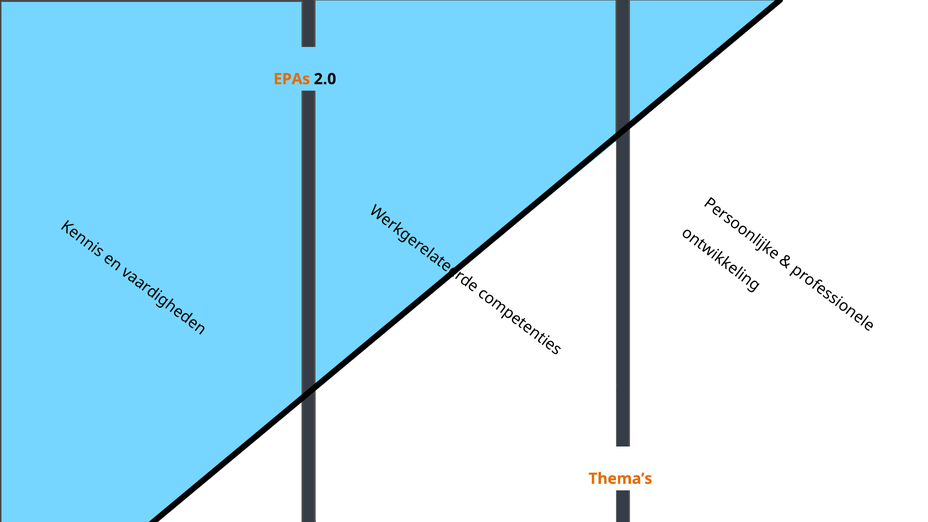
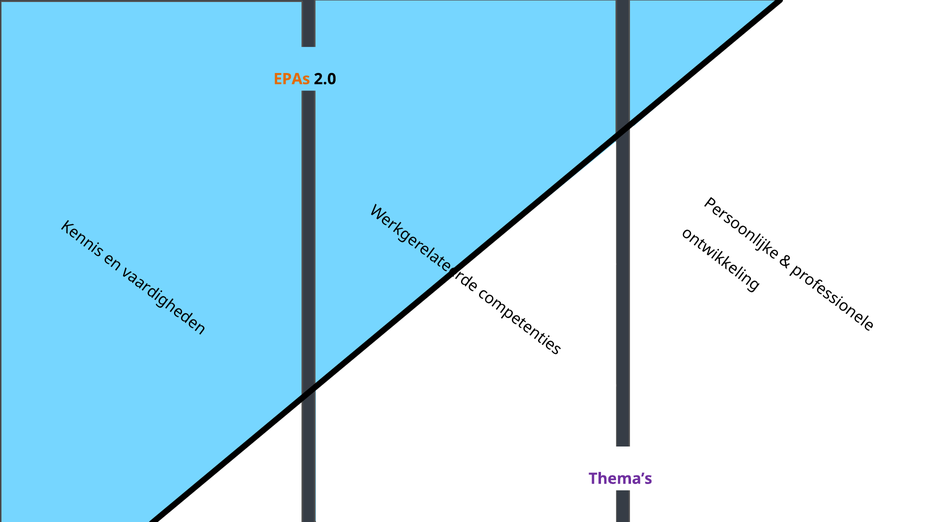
Thema’s colour: orange -> purple
